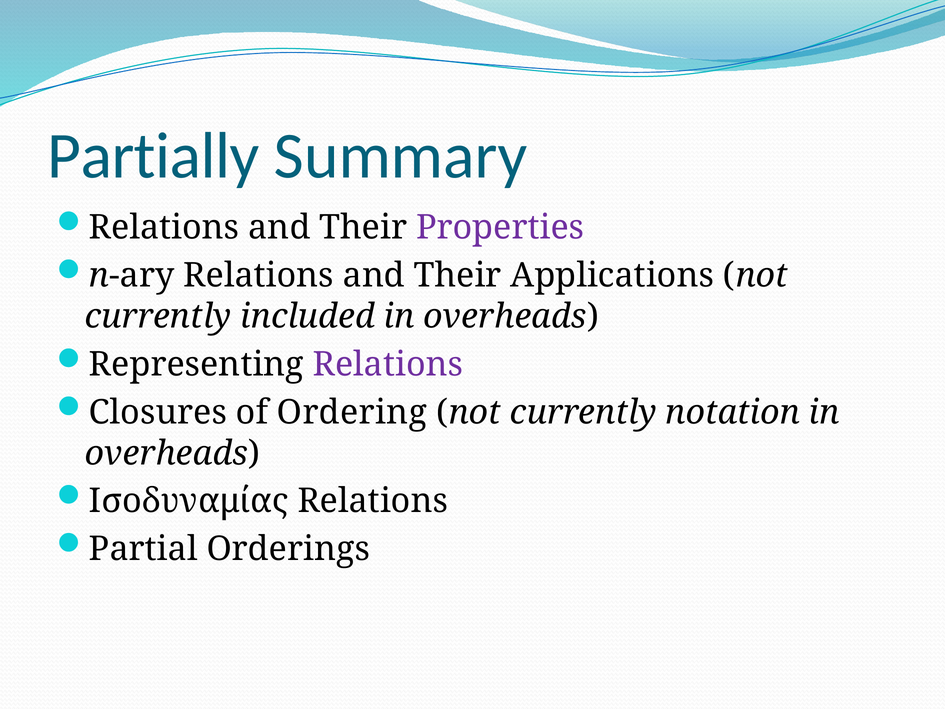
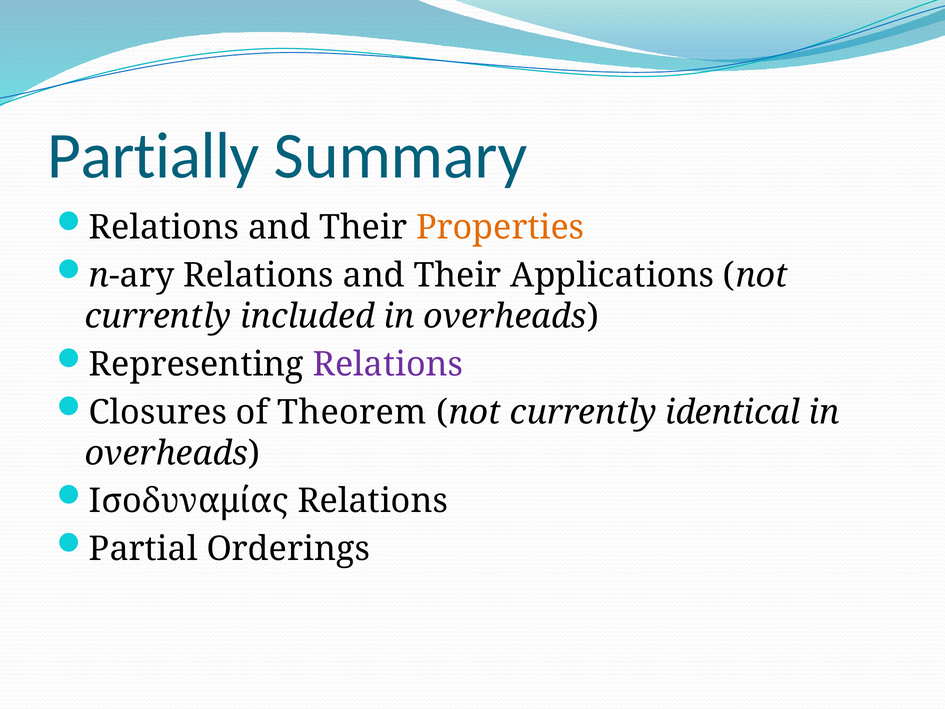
Properties colour: purple -> orange
Ordering: Ordering -> Theorem
notation: notation -> identical
